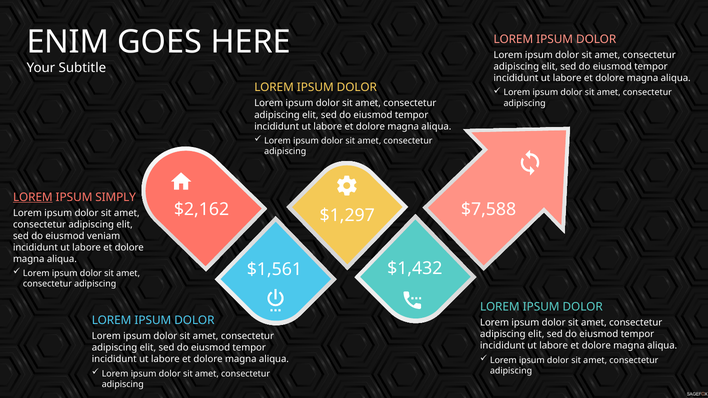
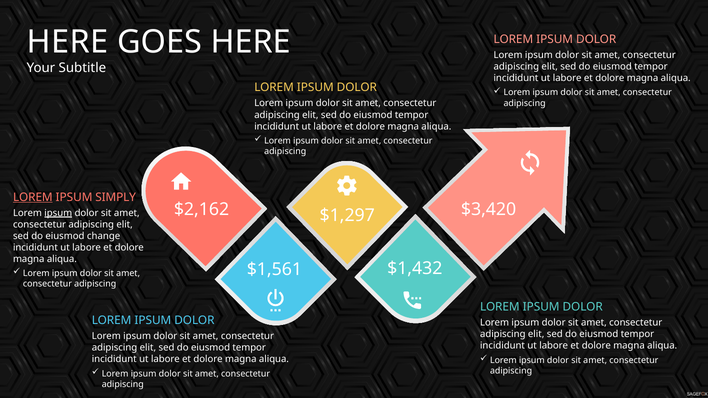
ENIM at (68, 42): ENIM -> HERE
$7,588: $7,588 -> $3,420
ipsum at (58, 213) underline: none -> present
veniam: veniam -> change
